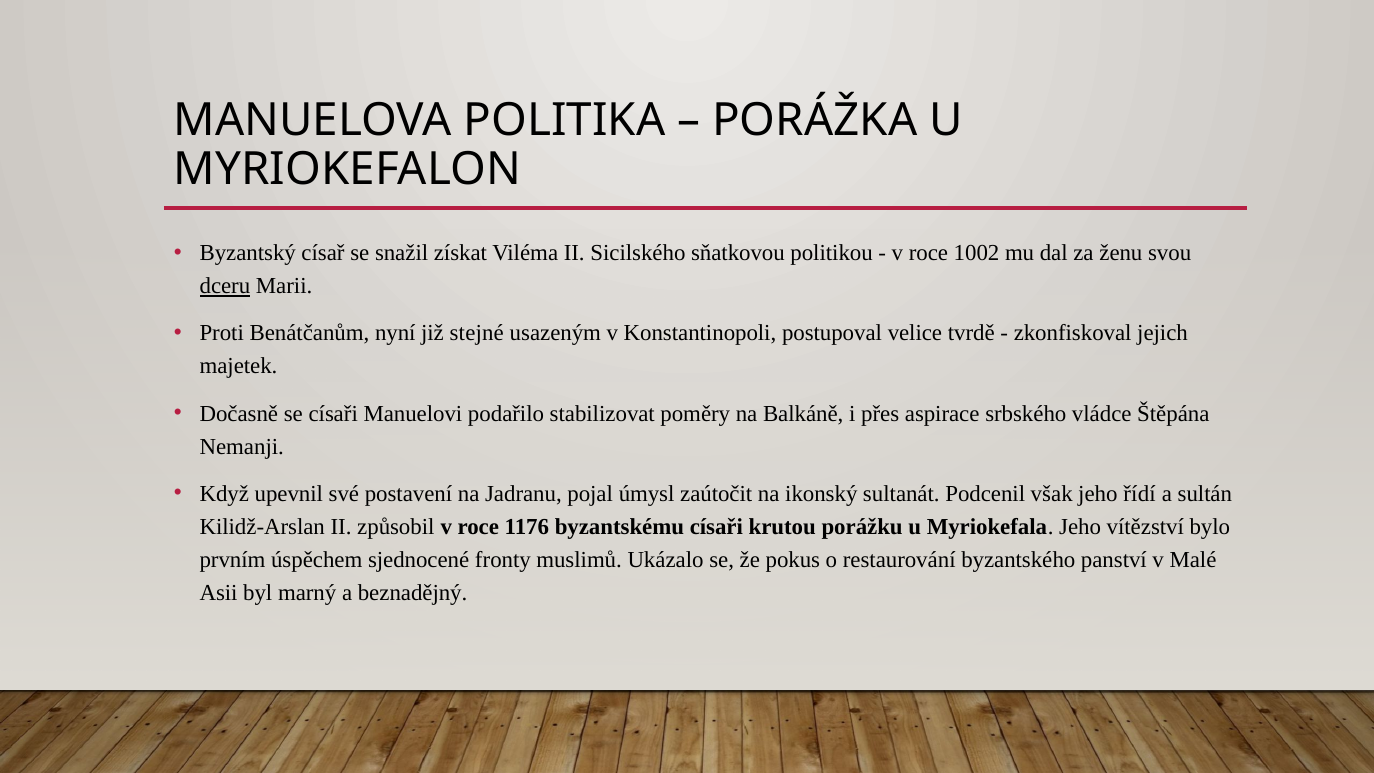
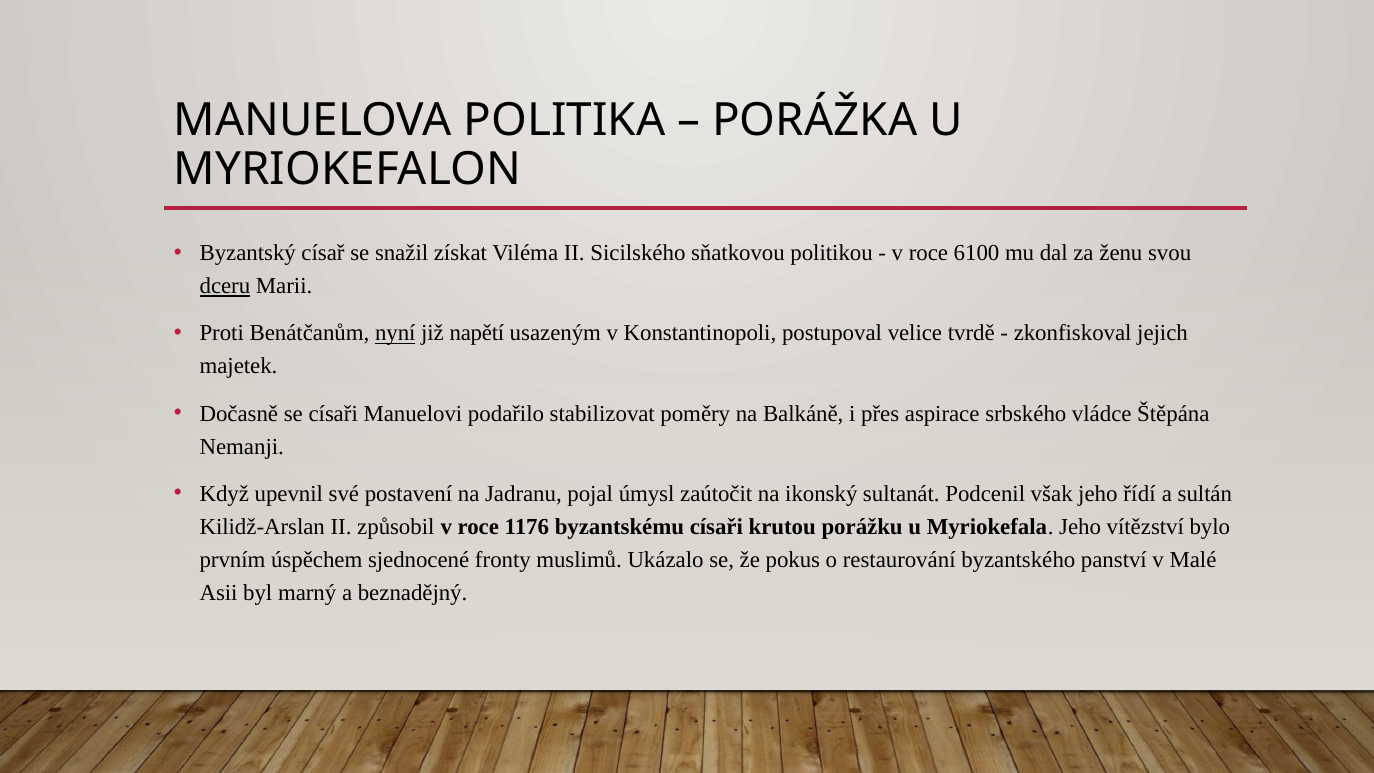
1002: 1002 -> 6100
nyní underline: none -> present
stejné: stejné -> napětí
